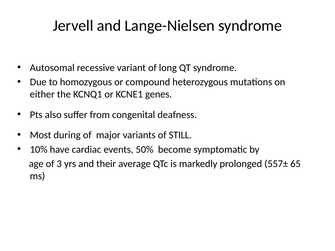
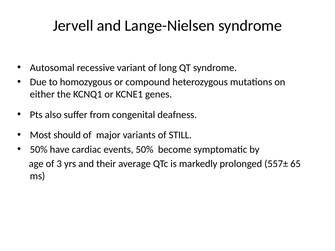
during: during -> should
10% at (39, 150): 10% -> 50%
